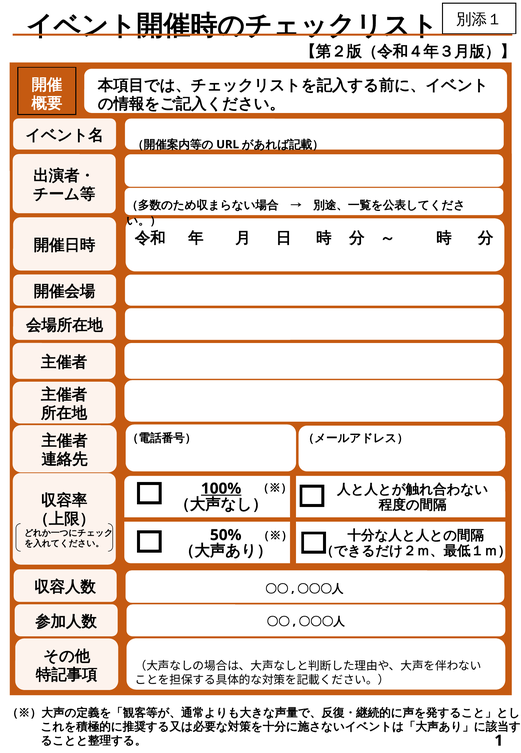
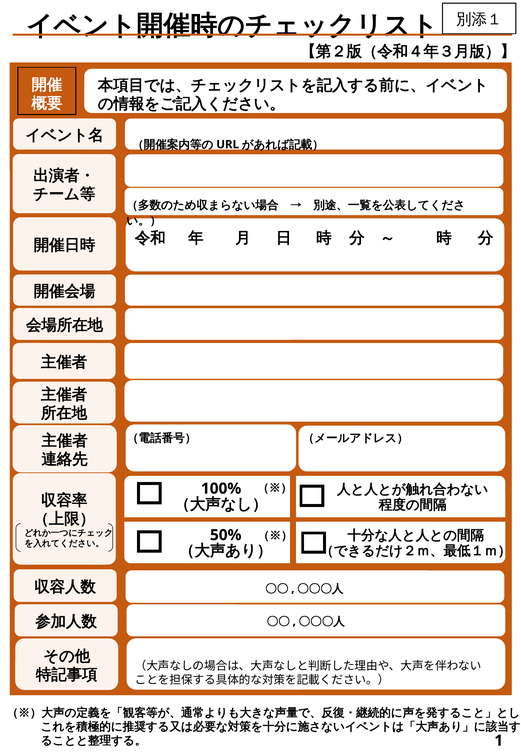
100% underline: present -> none
